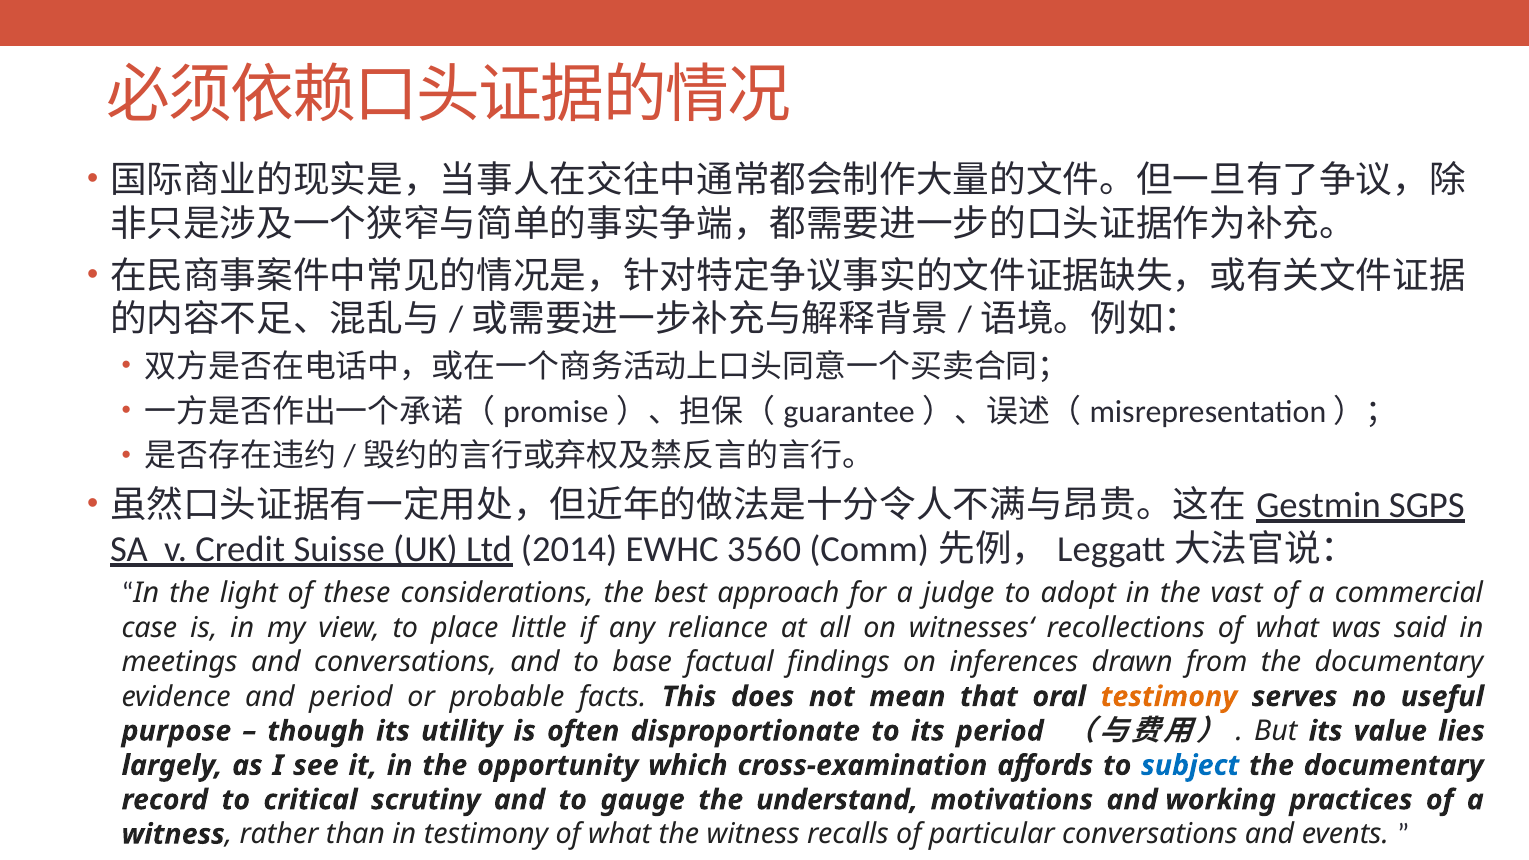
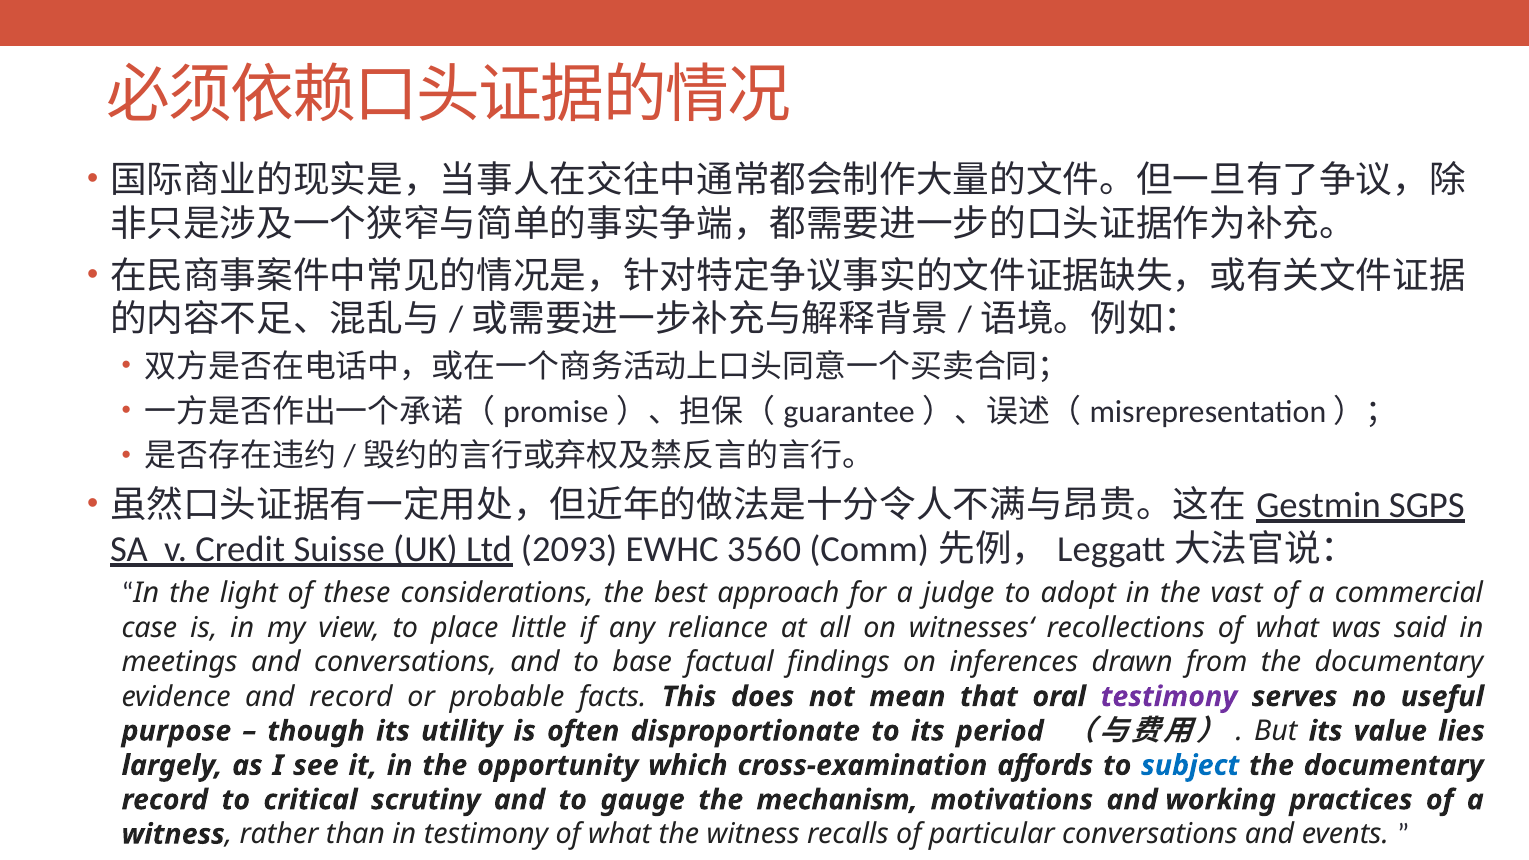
2014: 2014 -> 2093
and period: period -> record
testimony at (1169, 697) colour: orange -> purple
understand: understand -> mechanism
